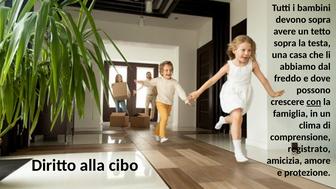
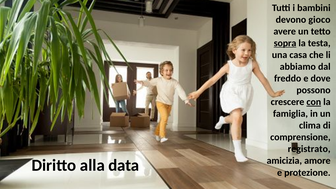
devono sopra: sopra -> gioco
sopra at (285, 43) underline: none -> present
cibo: cibo -> data
